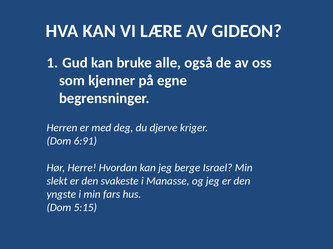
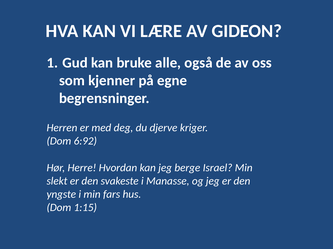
6:91: 6:91 -> 6:92
5:15: 5:15 -> 1:15
